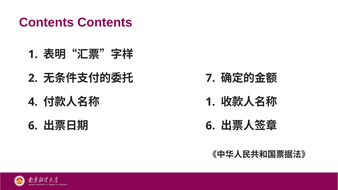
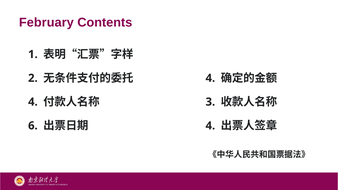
Contents at (46, 23): Contents -> February
7 at (210, 78): 7 -> 4
1 at (210, 102): 1 -> 3
6 at (210, 126): 6 -> 4
